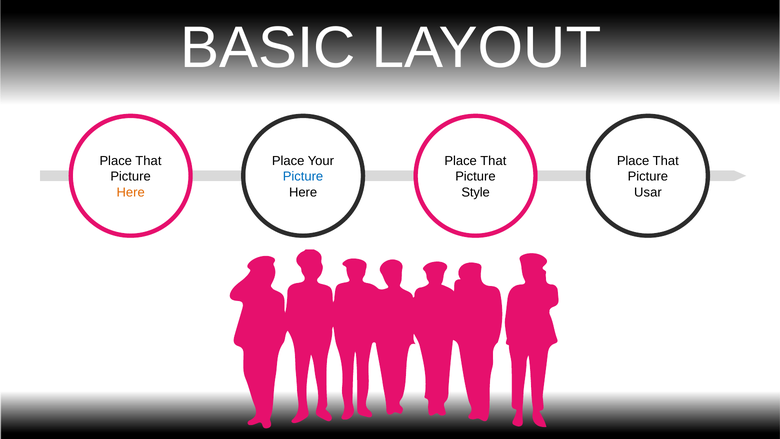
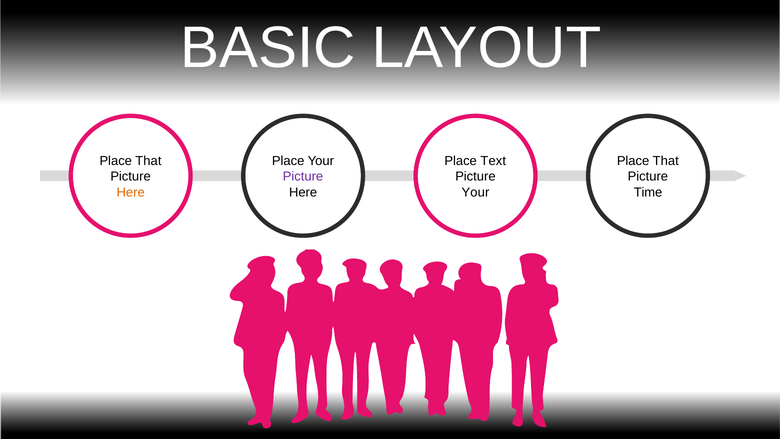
That at (493, 161): That -> Text
Picture at (303, 177) colour: blue -> purple
Style at (476, 192): Style -> Your
Usar: Usar -> Time
